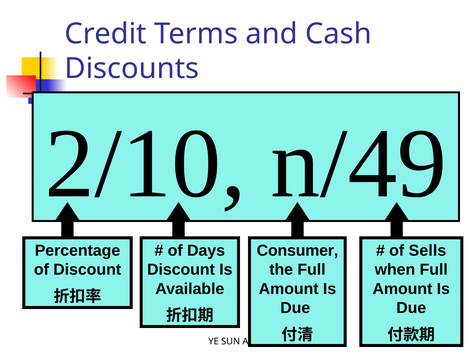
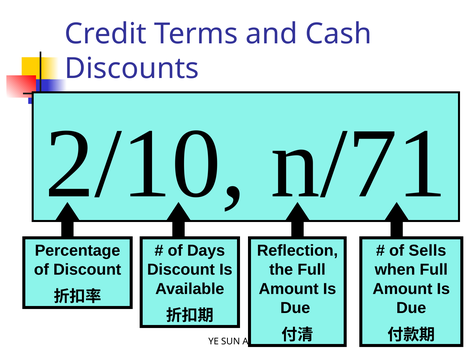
n/49: n/49 -> n/71
Consumer: Consumer -> Reflection
